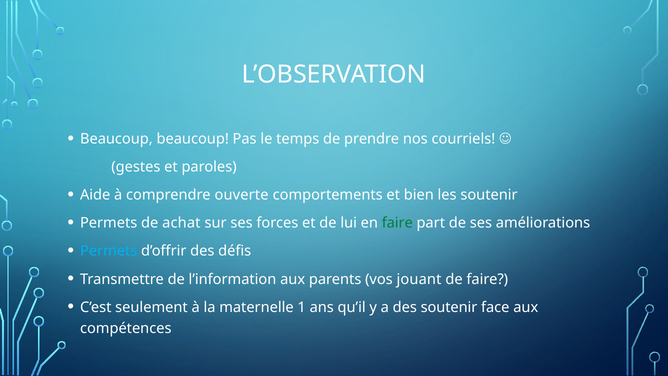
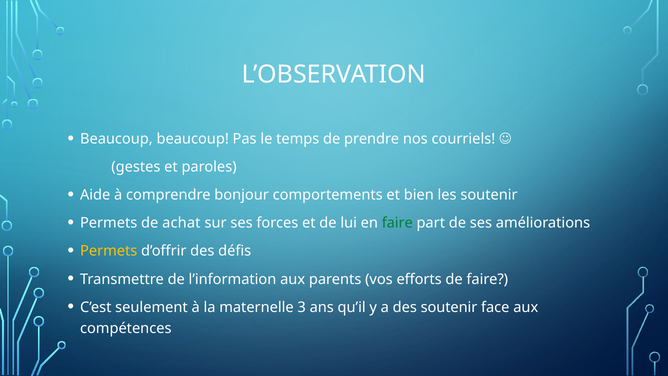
ouverte: ouverte -> bonjour
Permets at (109, 251) colour: light blue -> yellow
jouant: jouant -> efforts
1: 1 -> 3
